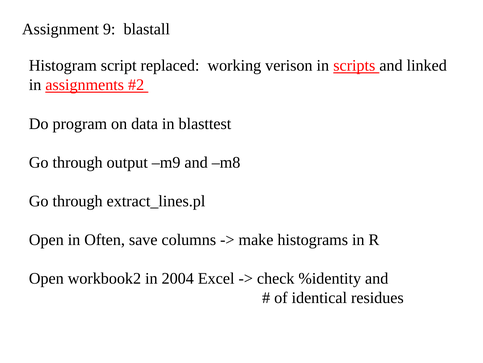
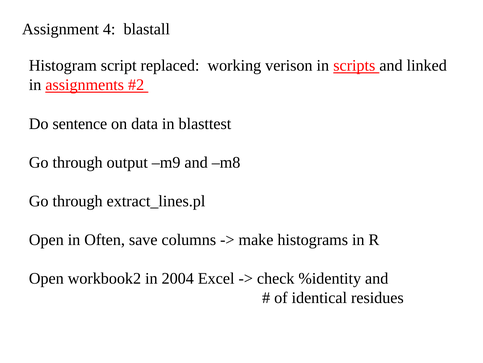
9: 9 -> 4
program: program -> sentence
